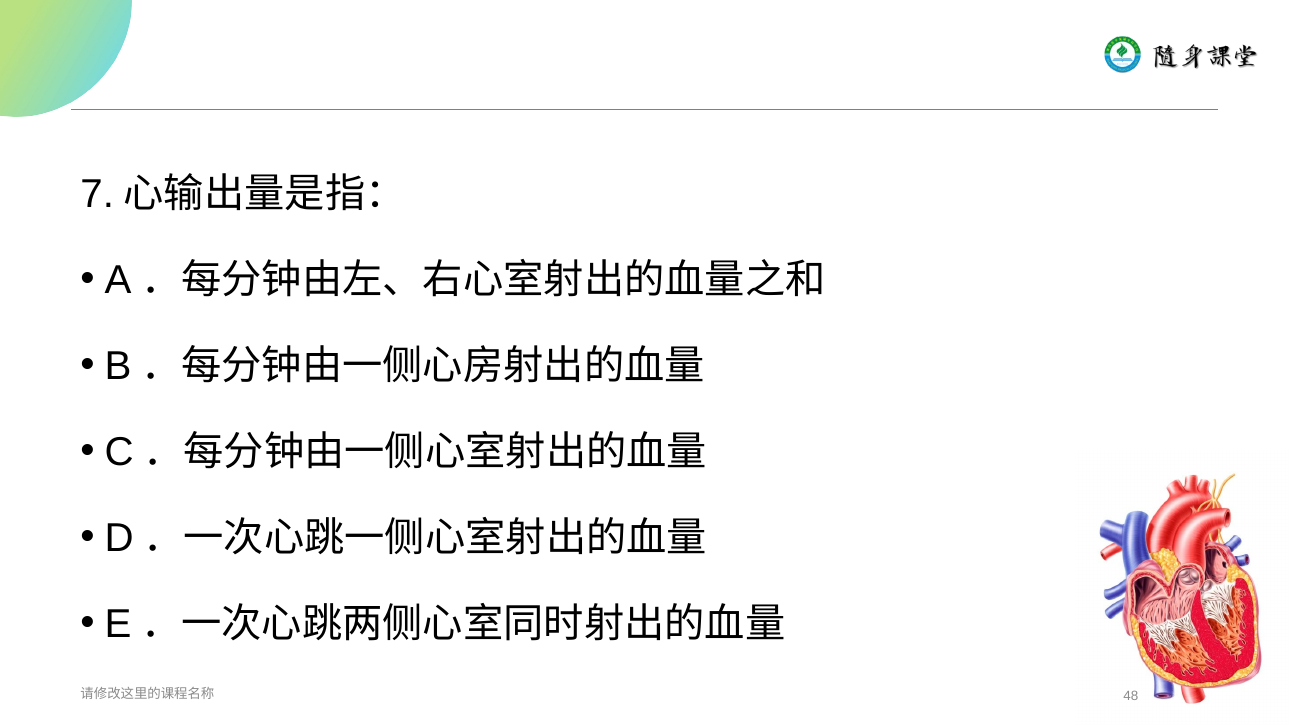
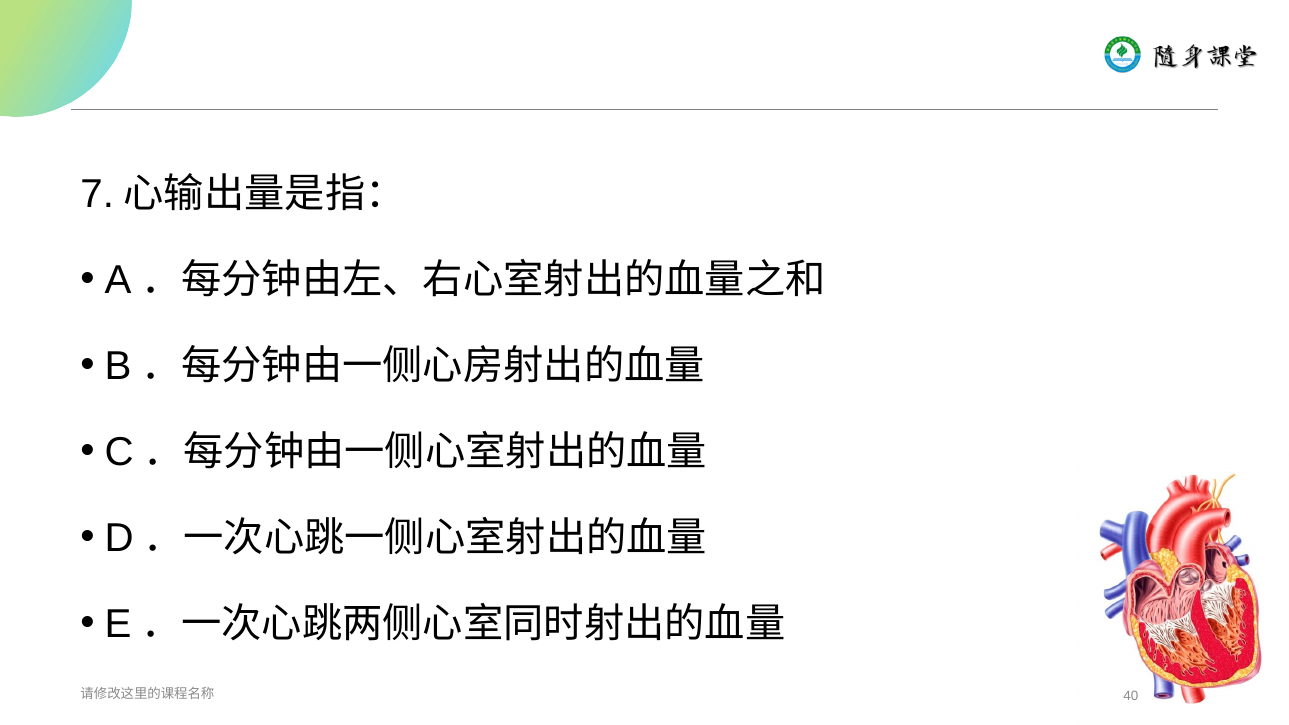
48: 48 -> 40
